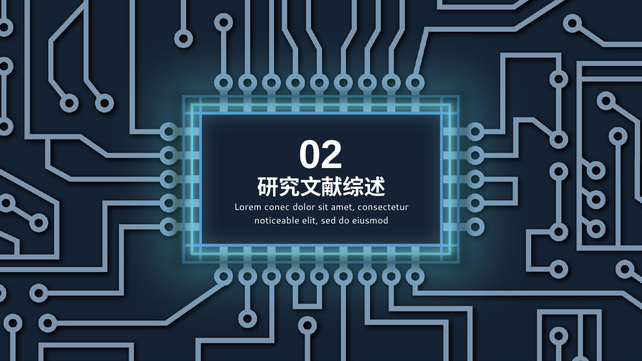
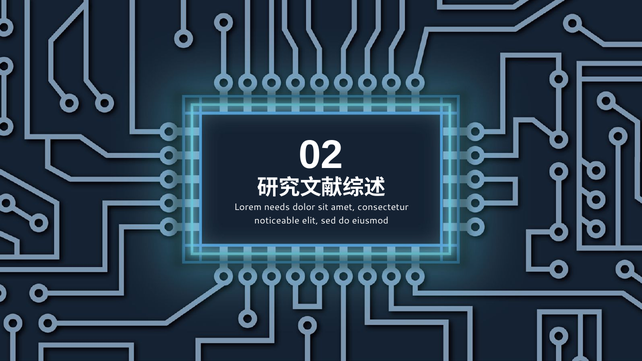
conec: conec -> needs
